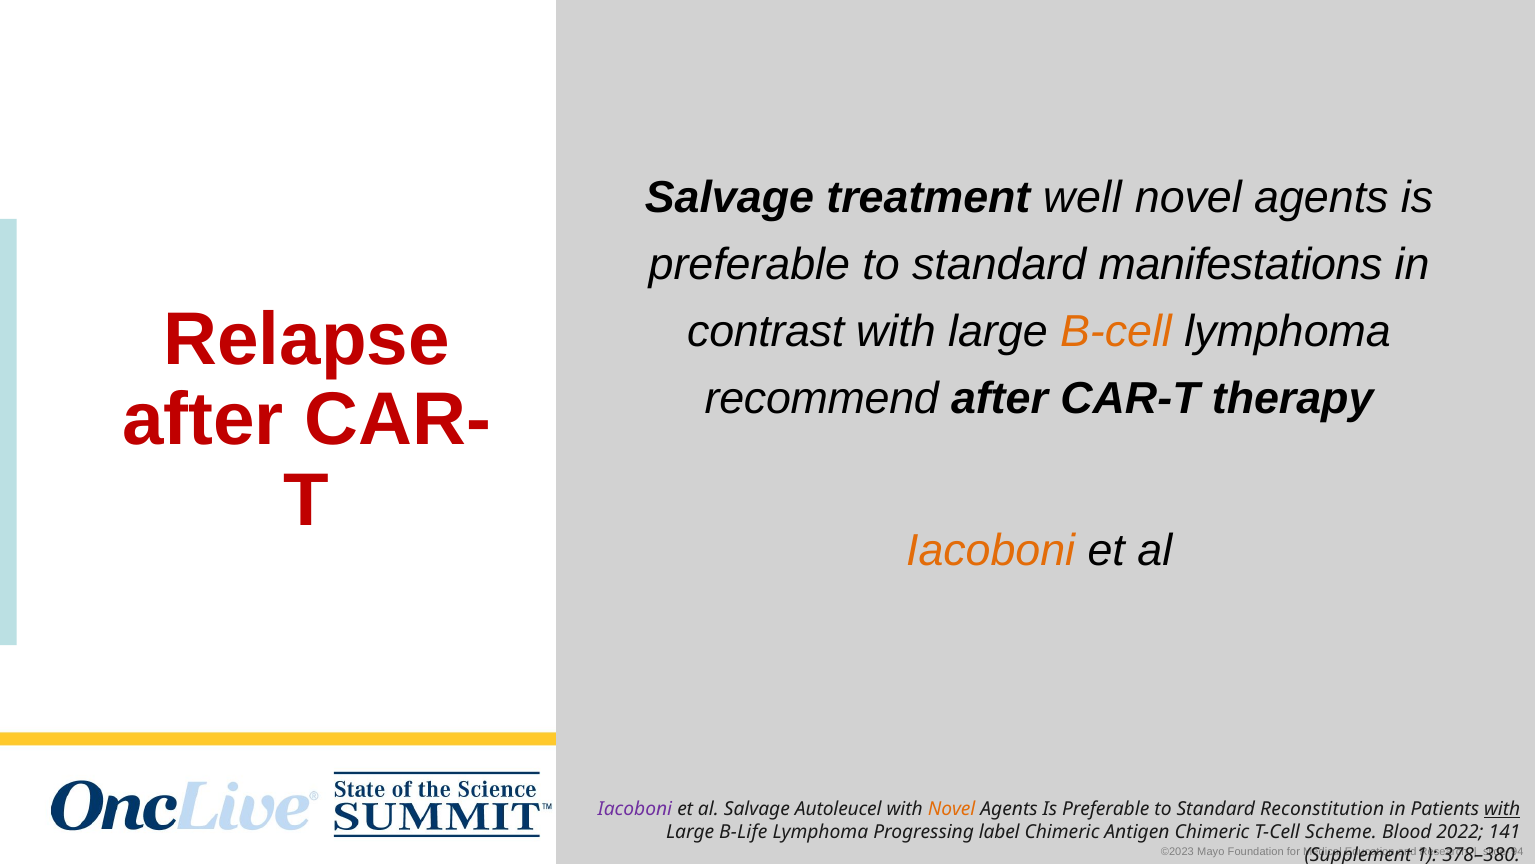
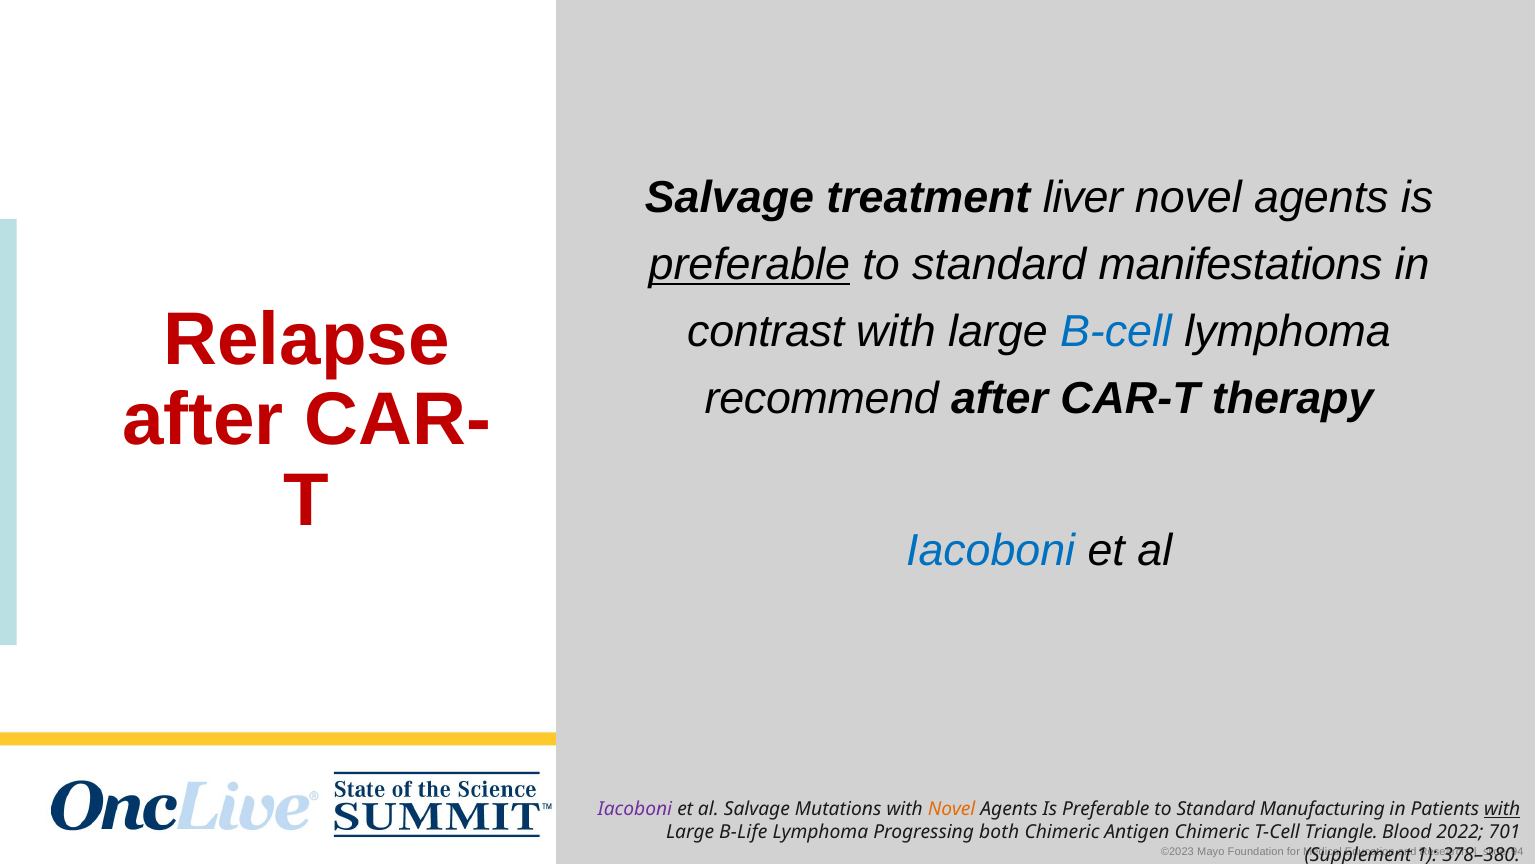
well: well -> liver
preferable at (749, 265) underline: none -> present
B-cell colour: orange -> blue
Iacoboni at (991, 551) colour: orange -> blue
Autoleucel: Autoleucel -> Mutations
Reconstitution: Reconstitution -> Manufacturing
label: label -> both
Scheme: Scheme -> Triangle
141: 141 -> 701
